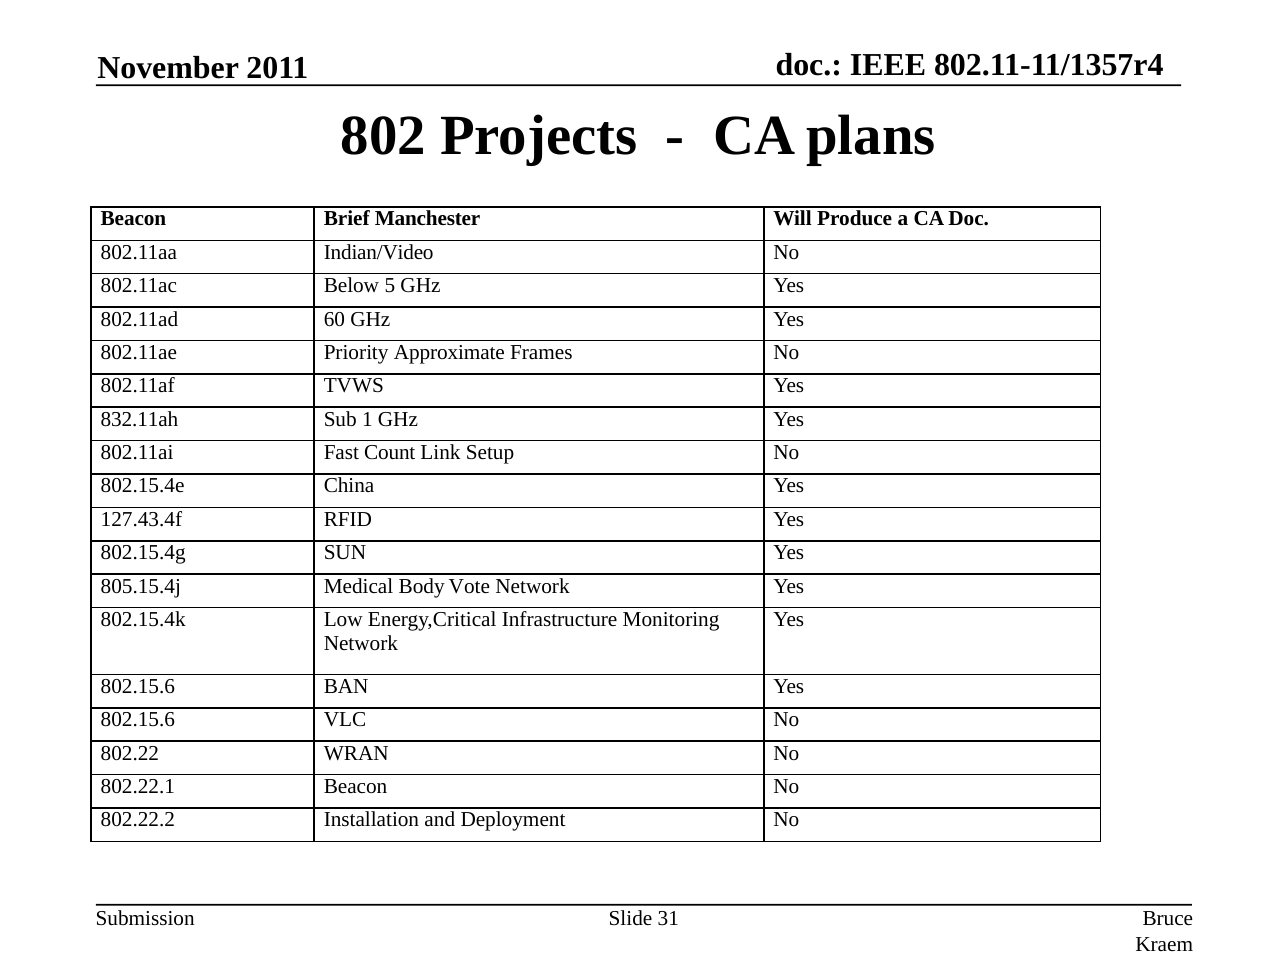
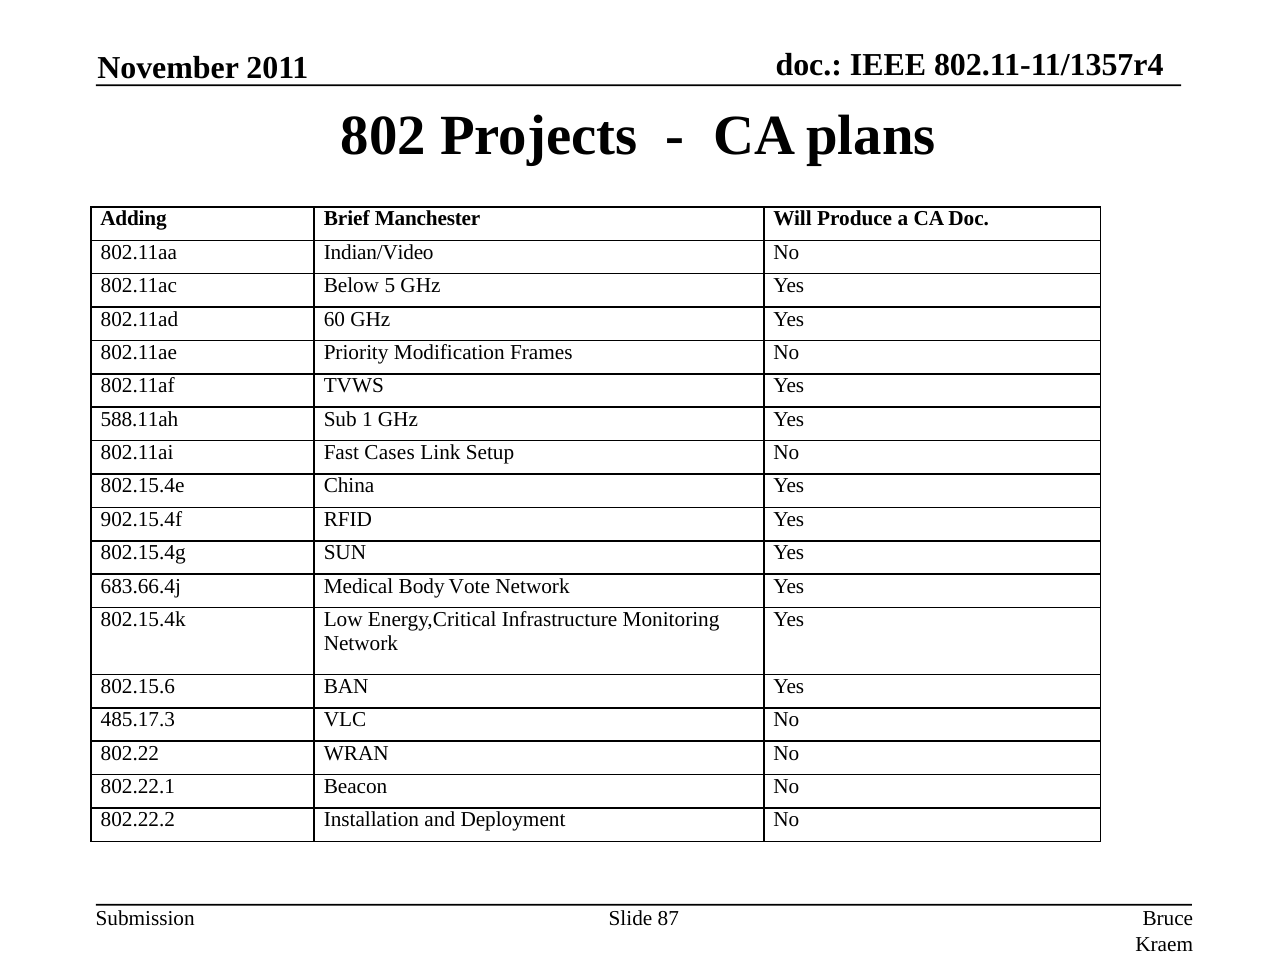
Beacon at (133, 219): Beacon -> Adding
Approximate: Approximate -> Modification
832.11ah: 832.11ah -> 588.11ah
Count: Count -> Cases
127.43.4f: 127.43.4f -> 902.15.4f
805.15.4j: 805.15.4j -> 683.66.4j
802.15.6 at (138, 720): 802.15.6 -> 485.17.3
31: 31 -> 87
